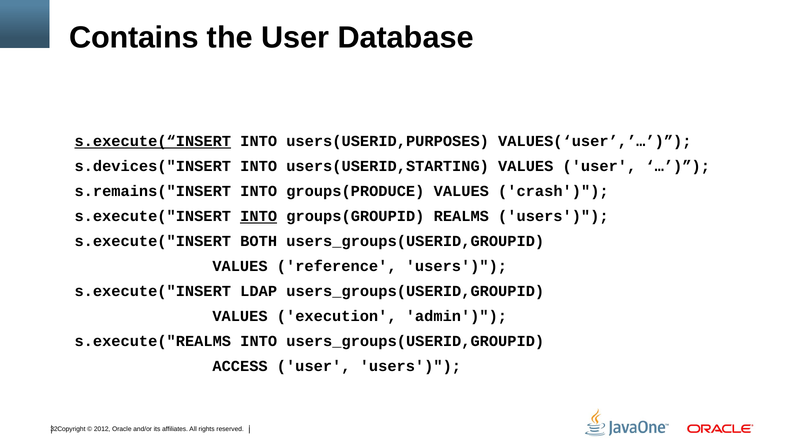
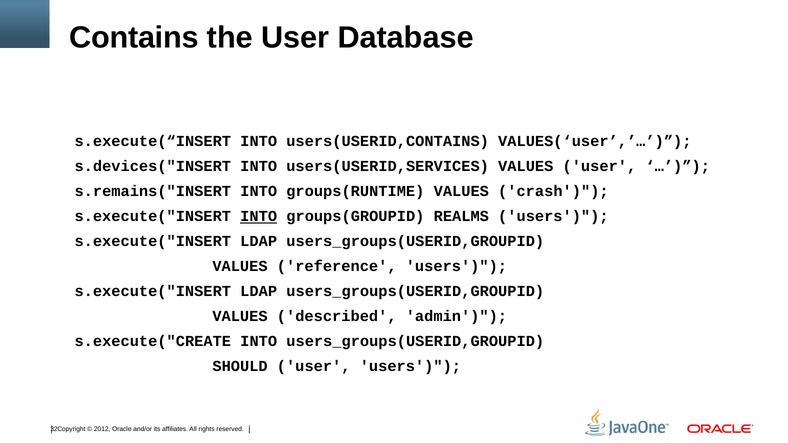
s.execute(“INSERT underline: present -> none
users(USERID,PURPOSES: users(USERID,PURPOSES -> users(USERID,CONTAINS
users(USERID,STARTING: users(USERID,STARTING -> users(USERID,SERVICES
groups(PRODUCE: groups(PRODUCE -> groups(RUNTIME
BOTH at (259, 241): BOTH -> LDAP
execution: execution -> described
s.execute("REALMS: s.execute("REALMS -> s.execute("CREATE
ACCESS: ACCESS -> SHOULD
